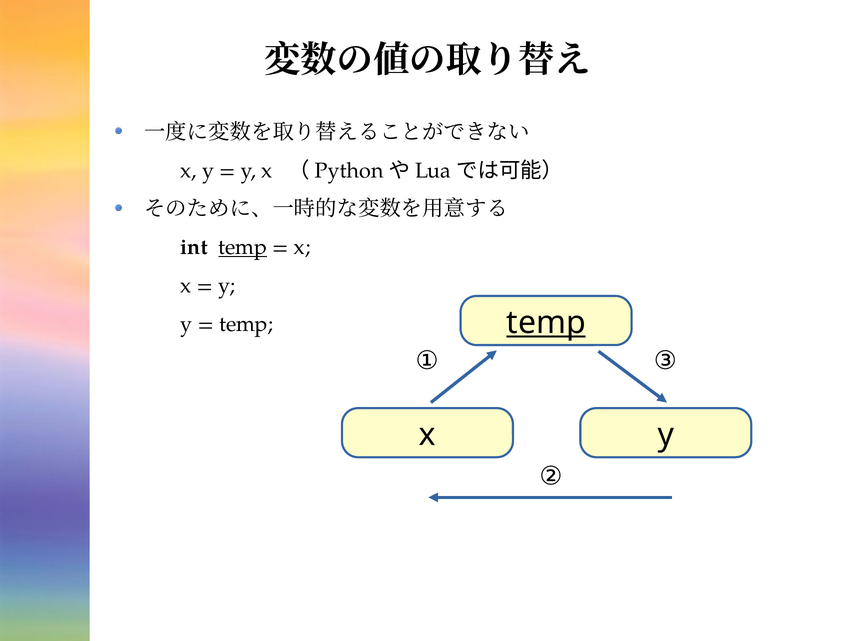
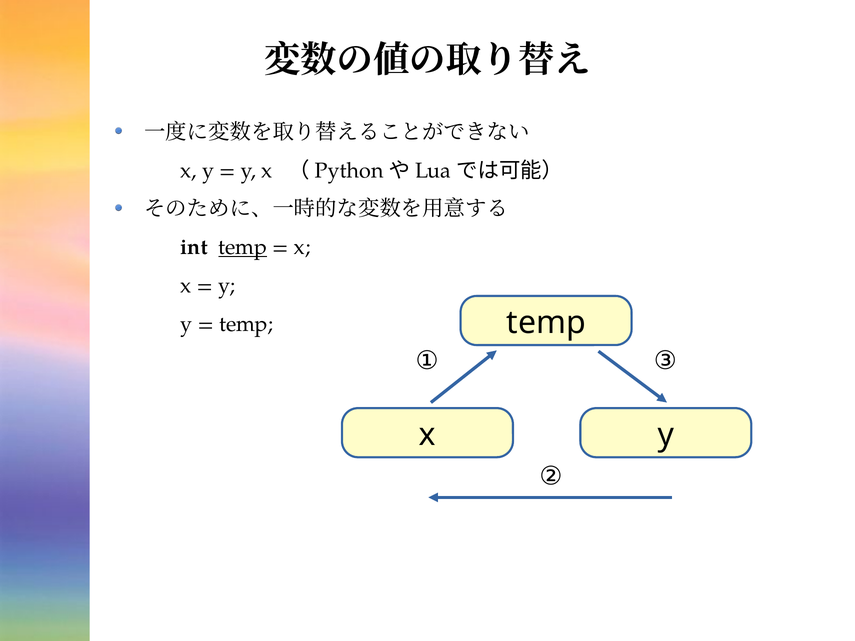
temp at (546, 323) underline: present -> none
